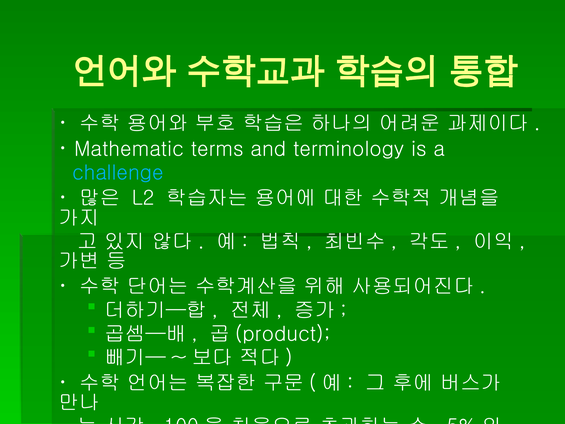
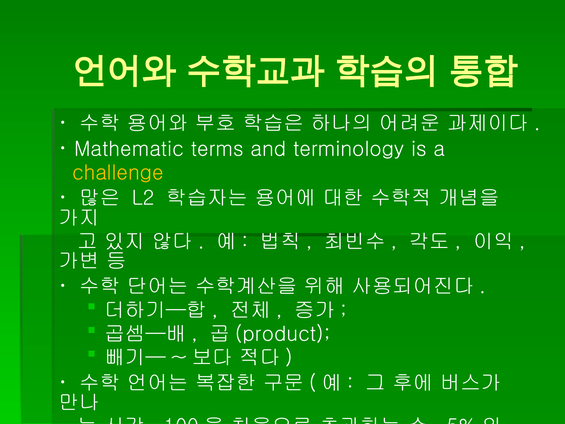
challenge colour: light blue -> yellow
